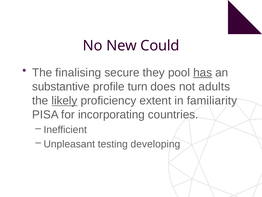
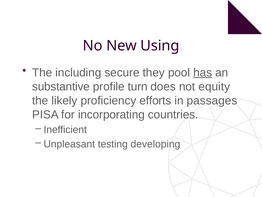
Could: Could -> Using
finalising: finalising -> including
adults: adults -> equity
likely underline: present -> none
extent: extent -> efforts
familiarity: familiarity -> passages
